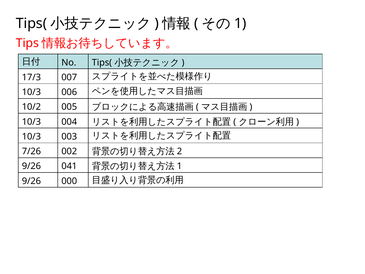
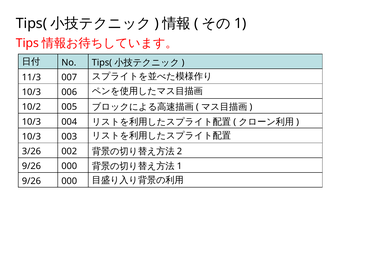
17/3: 17/3 -> 11/3
7/26: 7/26 -> 3/26
041 at (69, 166): 041 -> 000
